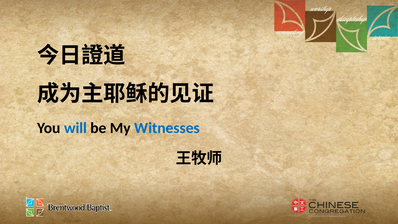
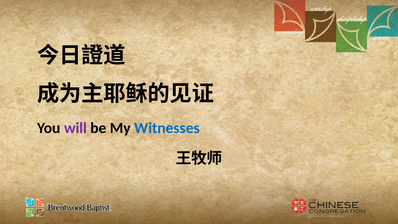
will colour: blue -> purple
